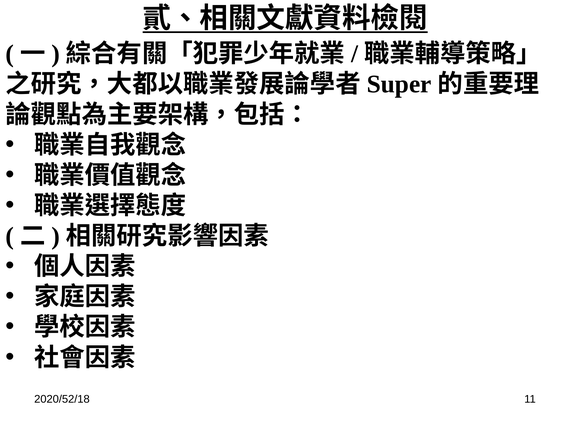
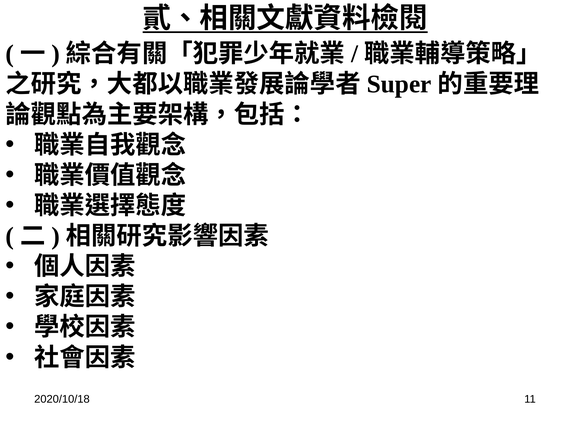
2020/52/18: 2020/52/18 -> 2020/10/18
